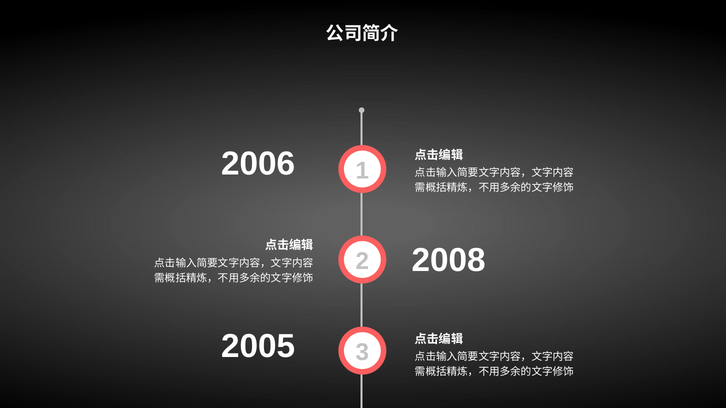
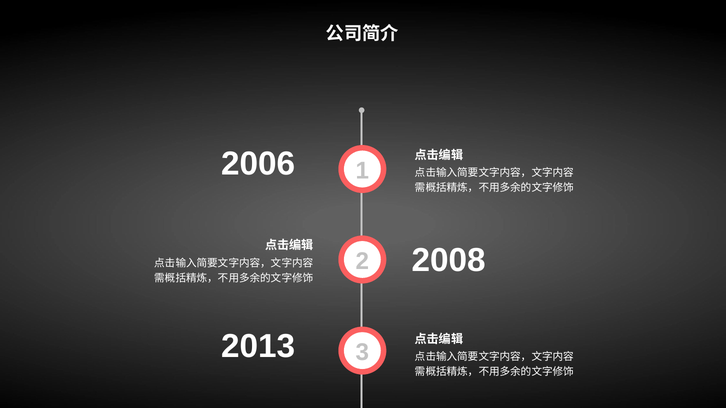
2005: 2005 -> 2013
